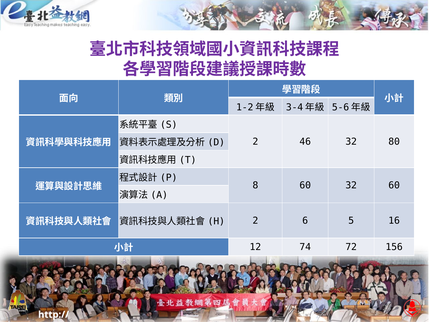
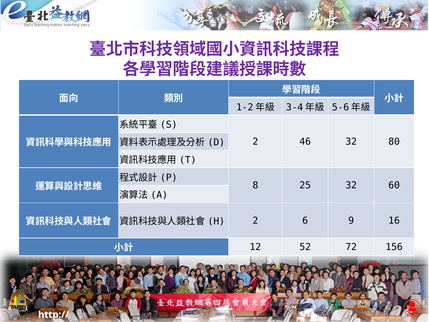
8 60: 60 -> 25
5: 5 -> 9
74: 74 -> 52
